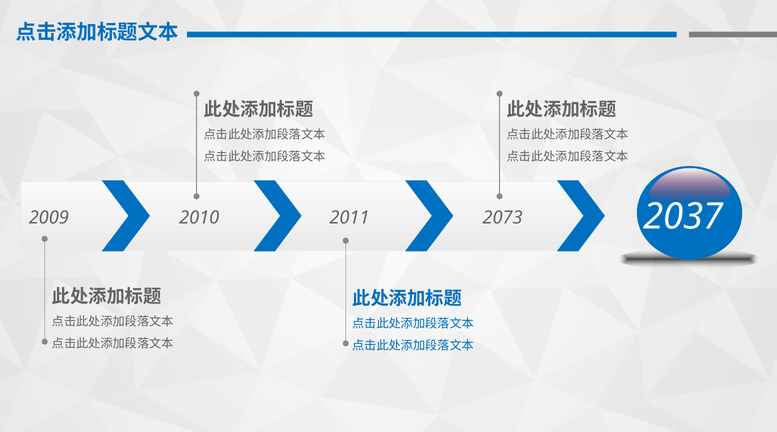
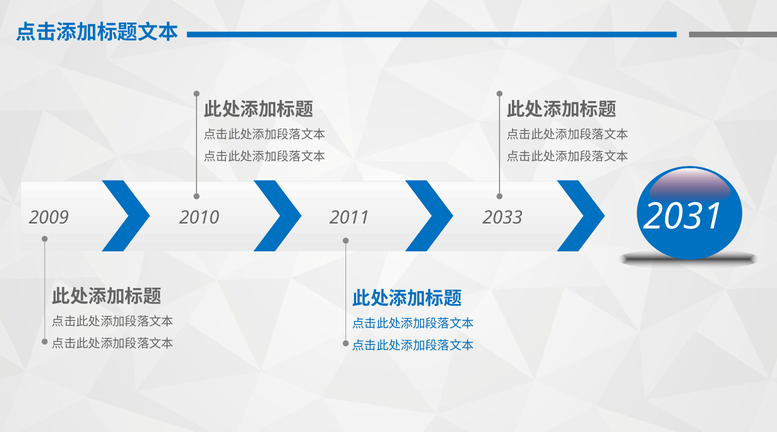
2037: 2037 -> 2031
2073: 2073 -> 2033
